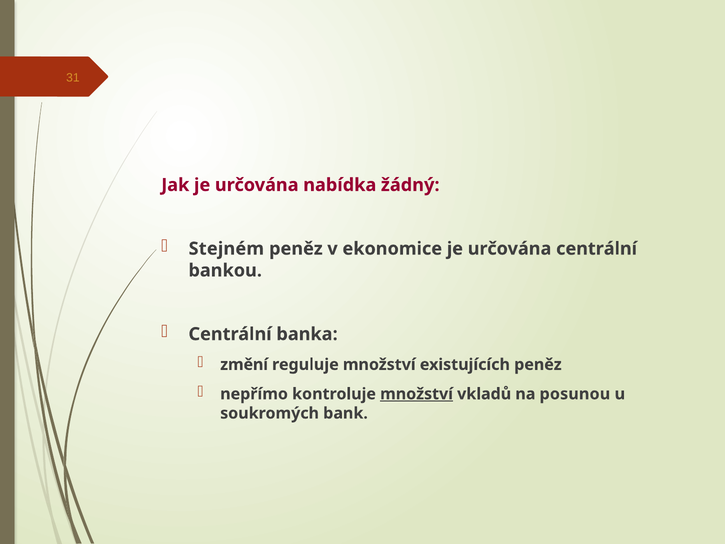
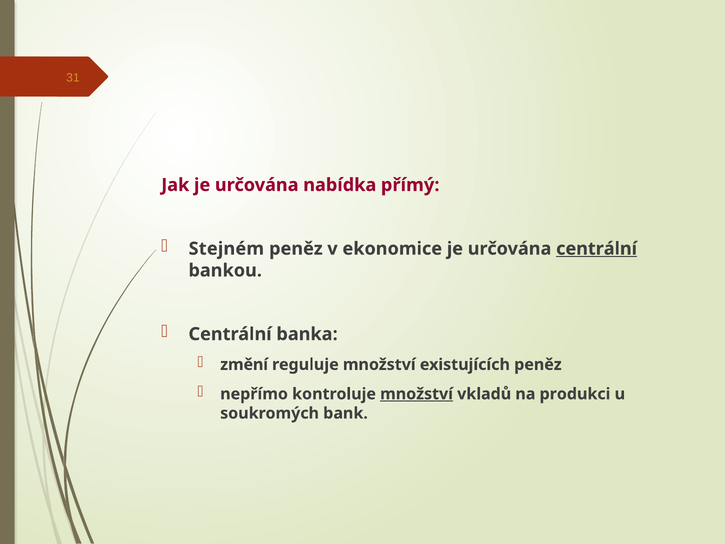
žádný: žádný -> přímý
centrální at (597, 249) underline: none -> present
posunou: posunou -> produkci
